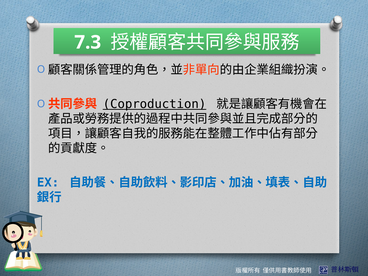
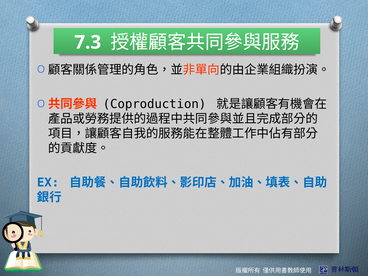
Coproduction underline: present -> none
